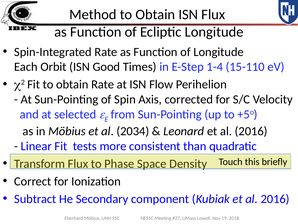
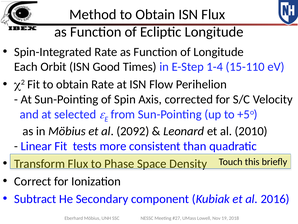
2034: 2034 -> 2092
Leonard et al 2016: 2016 -> 2010
